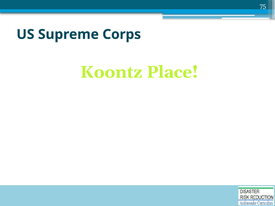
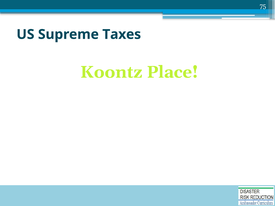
Corps: Corps -> Taxes
